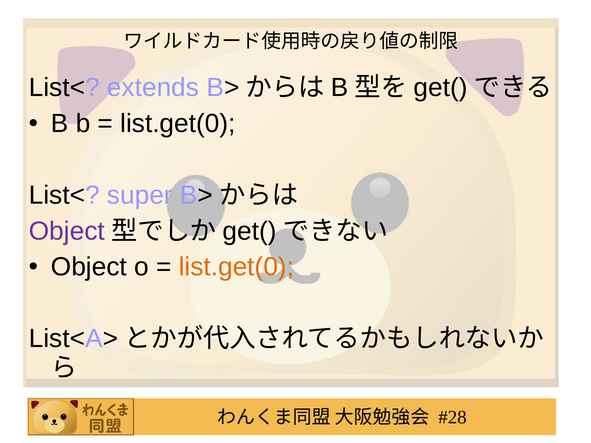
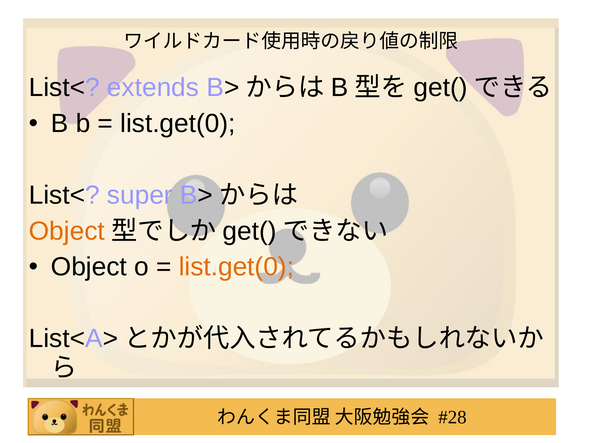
Object at (67, 231) colour: purple -> orange
